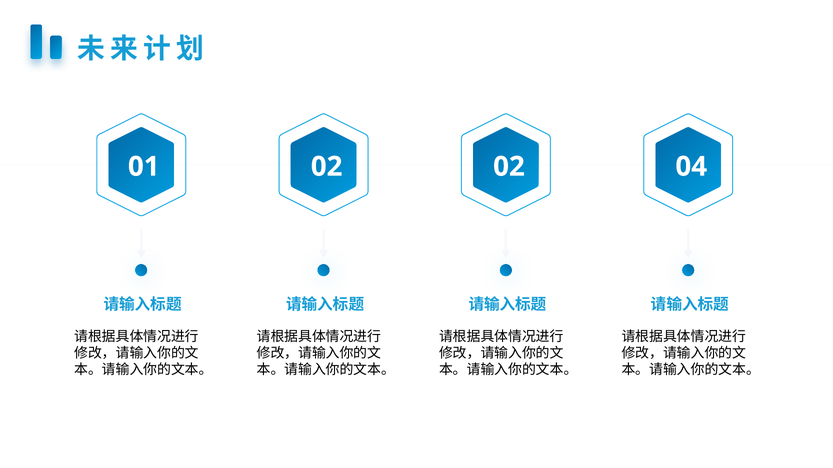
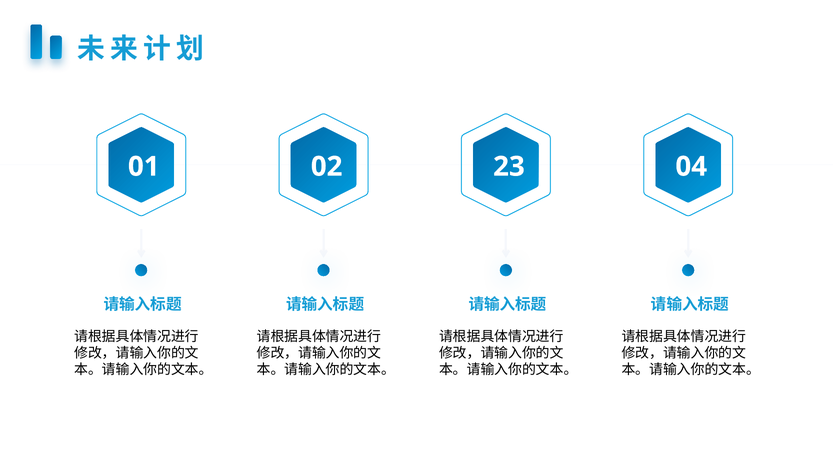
02 02: 02 -> 23
